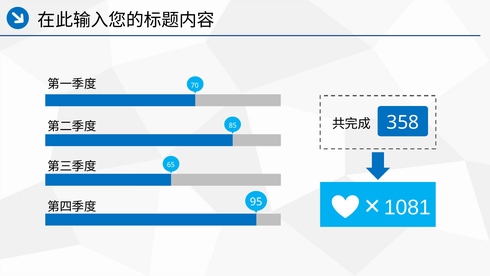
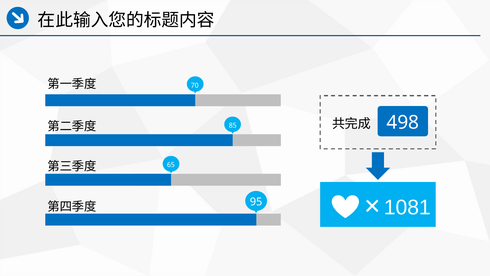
358: 358 -> 498
